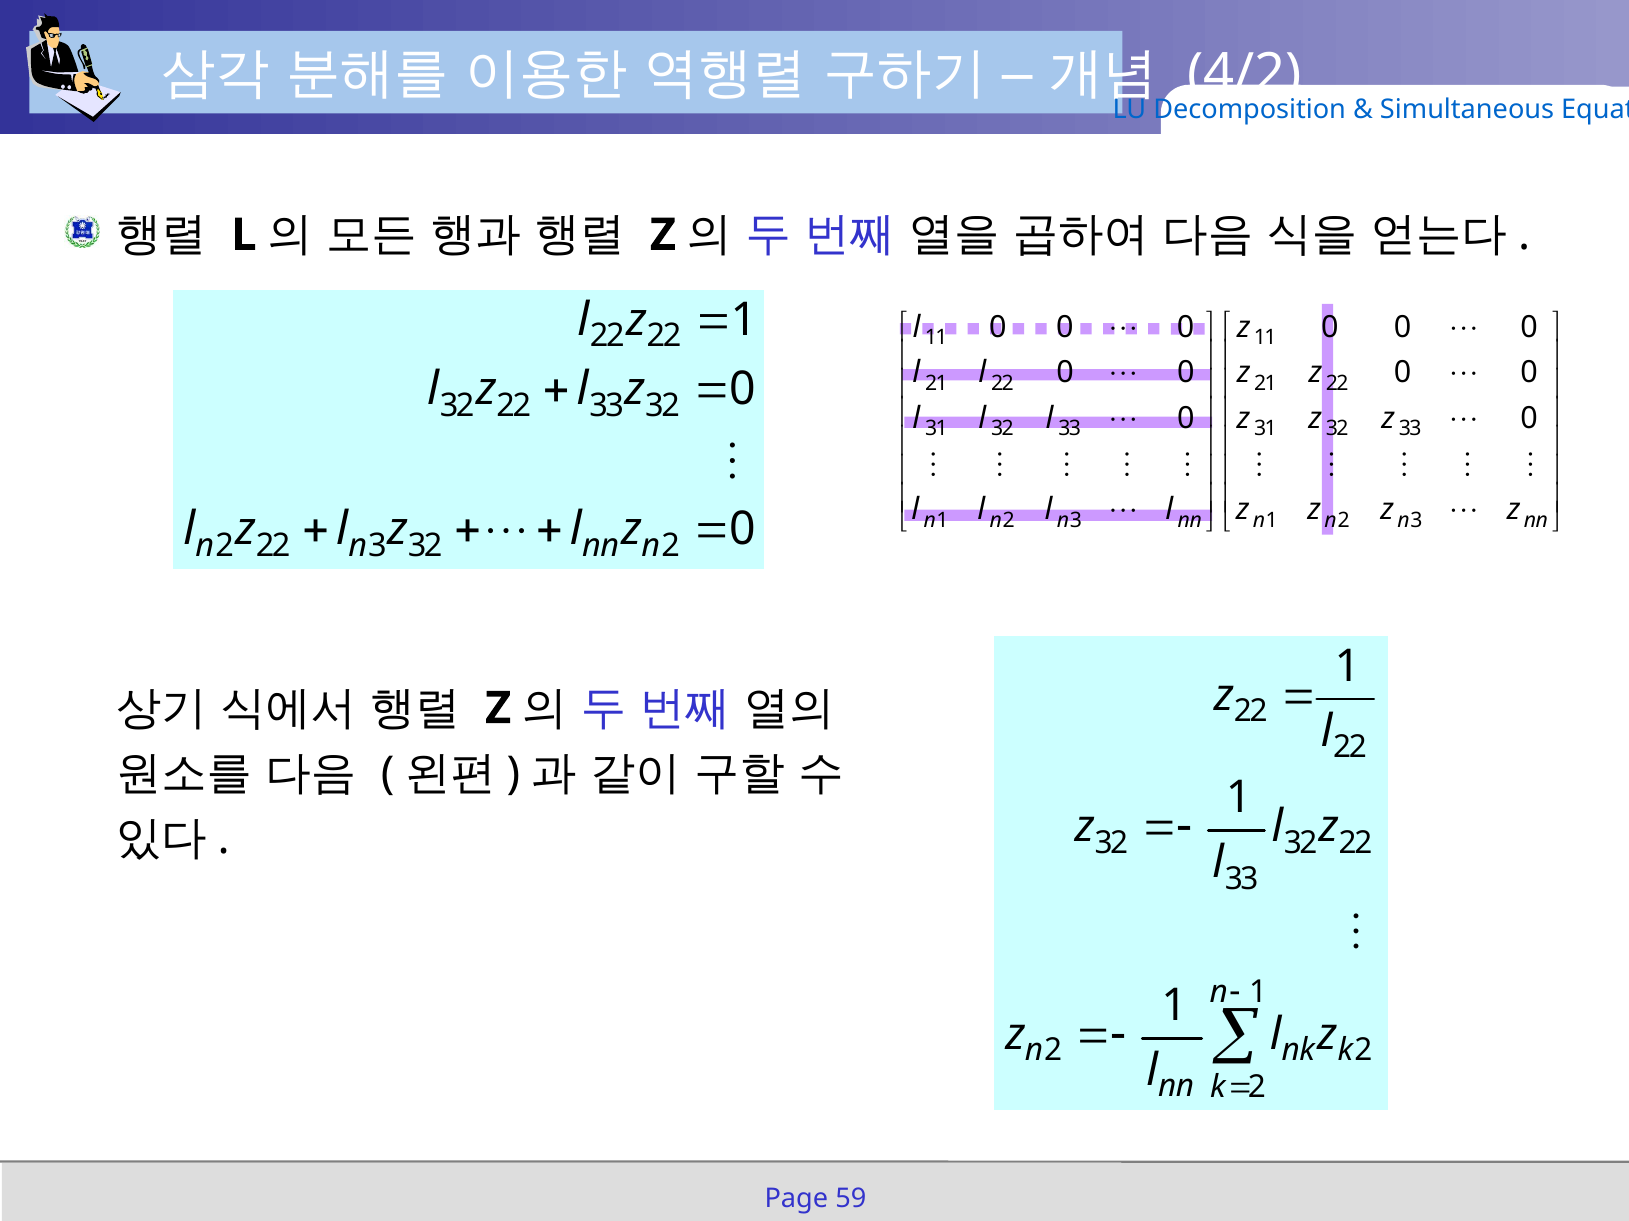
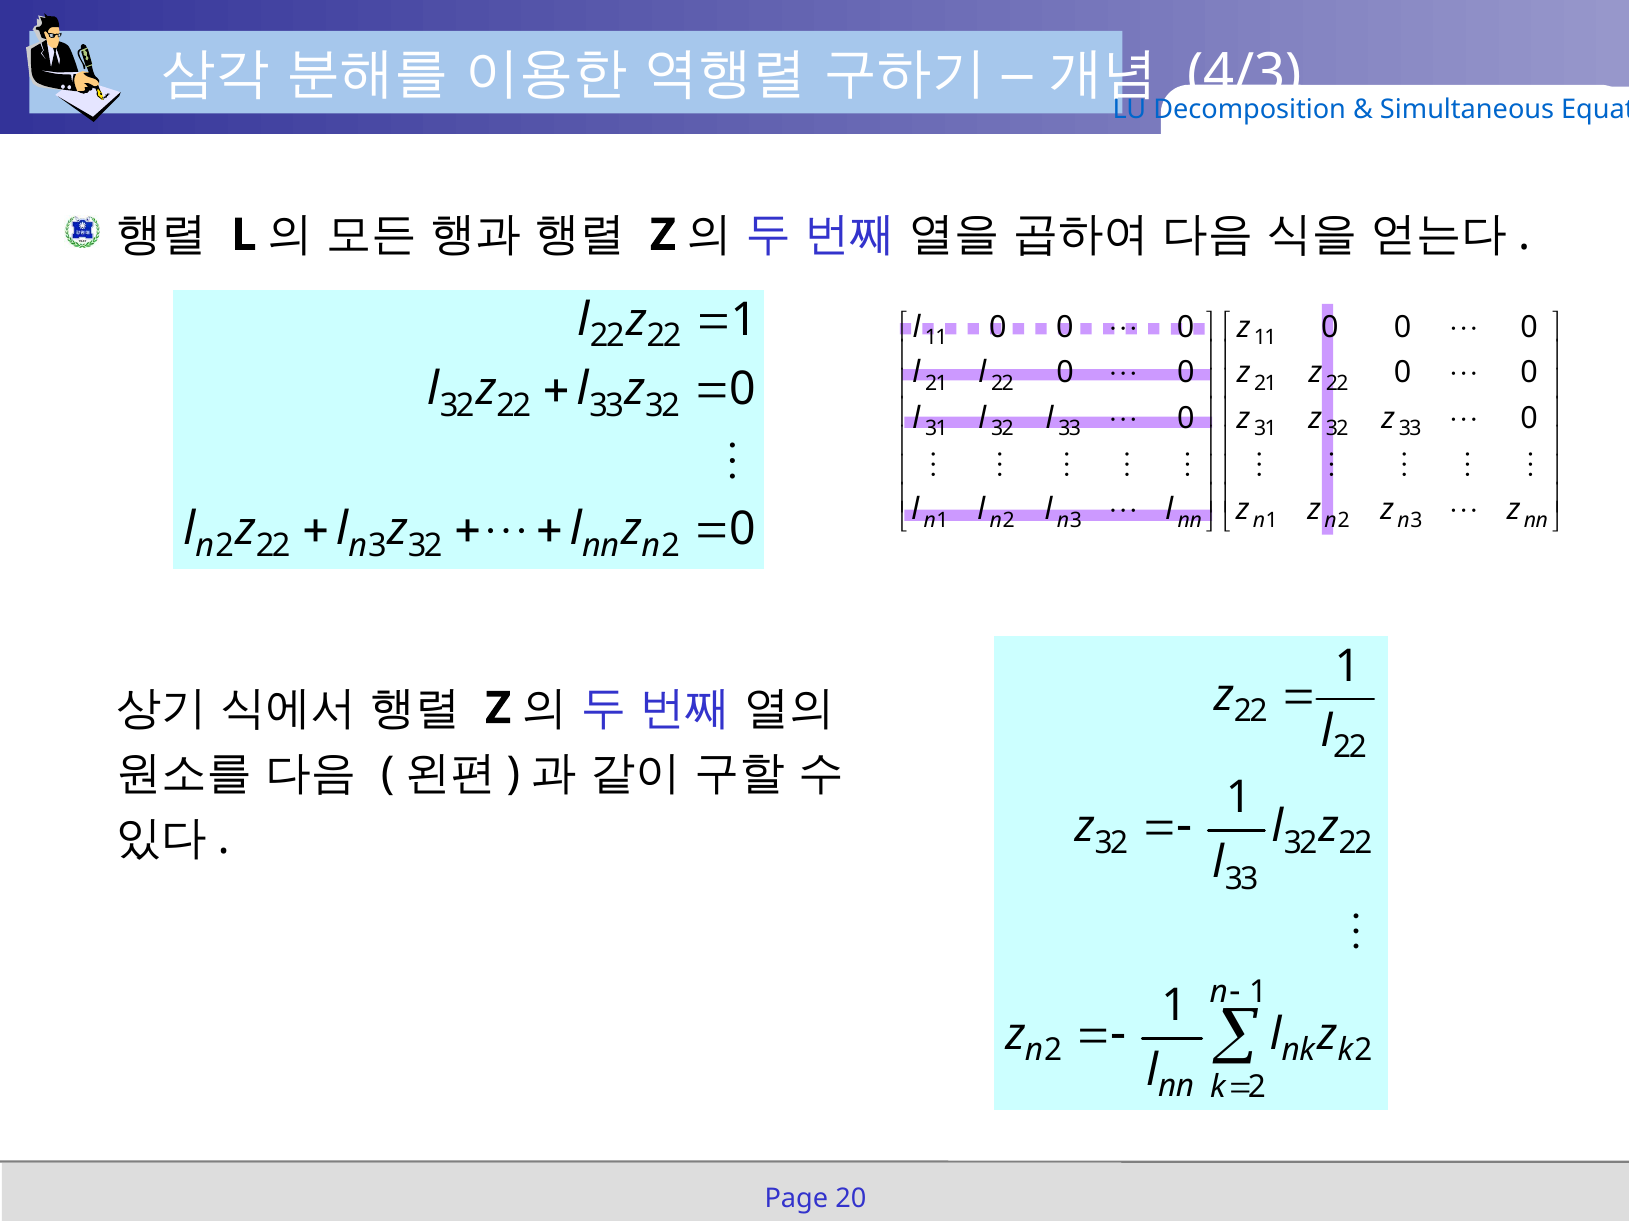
4/2: 4/2 -> 4/3
59: 59 -> 20
